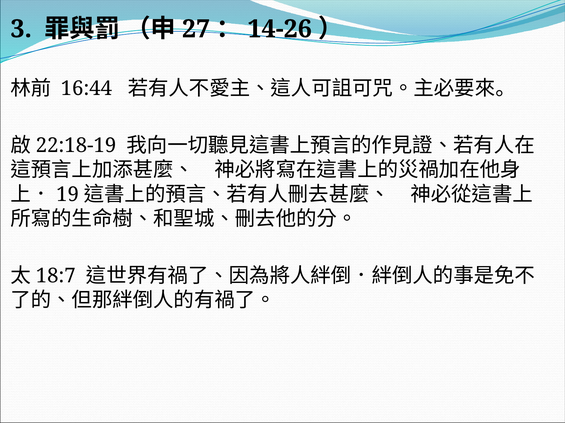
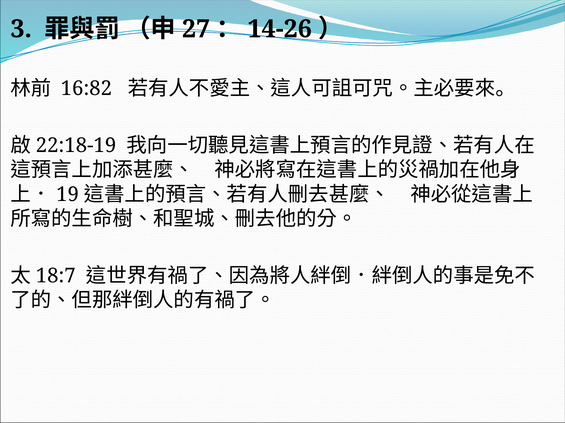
16:44: 16:44 -> 16:82
